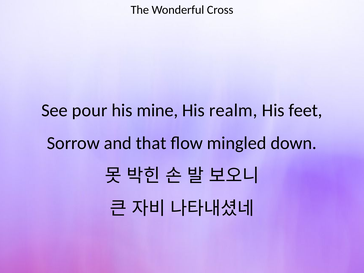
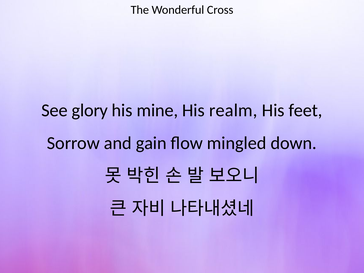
pour: pour -> glory
that: that -> gain
